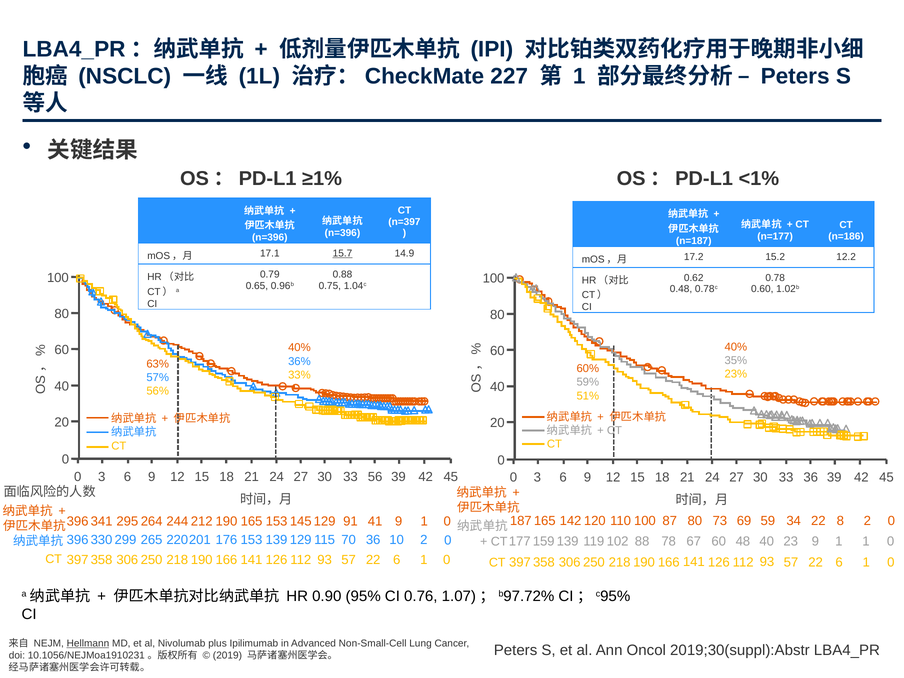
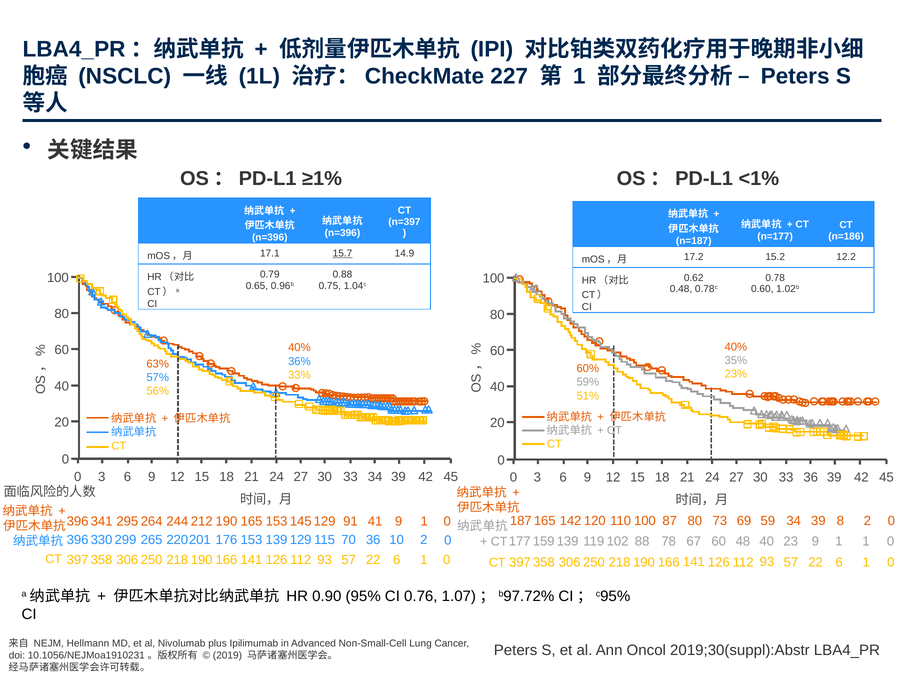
33 56: 56 -> 34
34 22: 22 -> 39
Hellmann underline: present -> none
